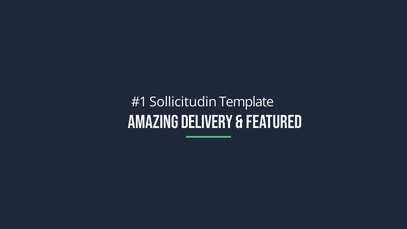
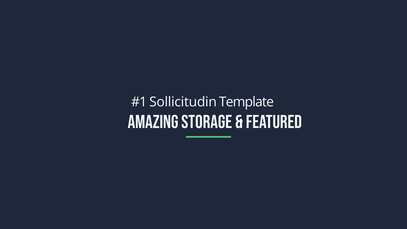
Delivery: Delivery -> Storage
